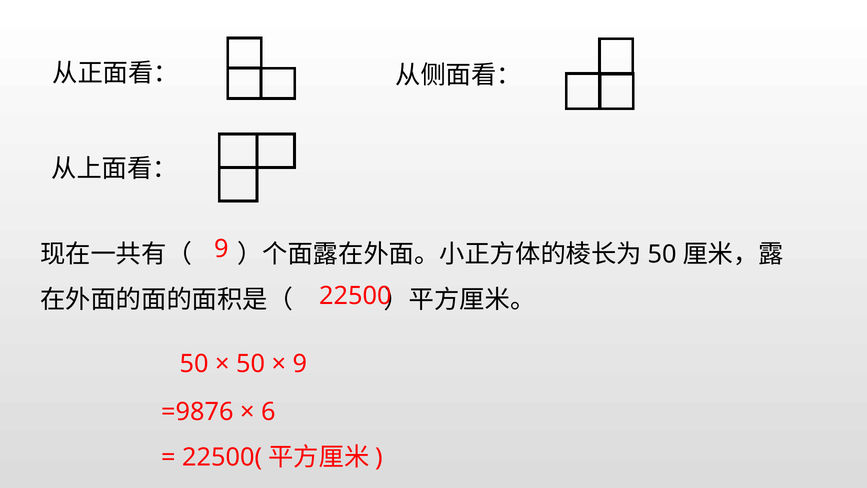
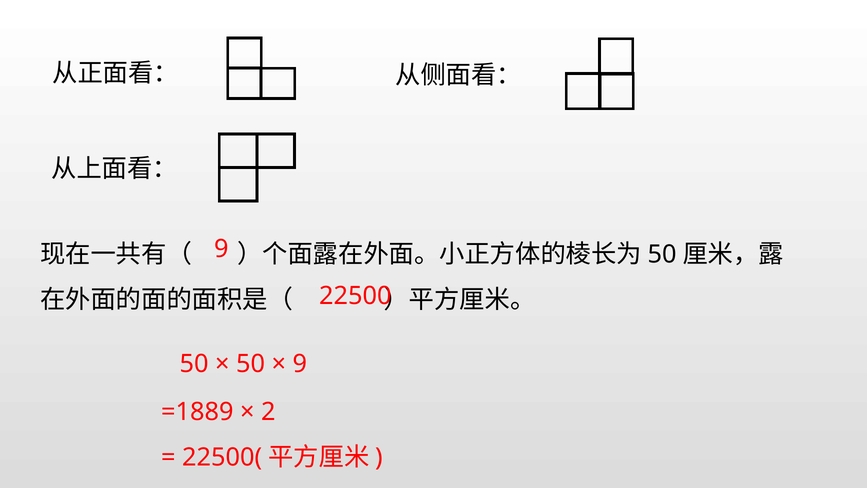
=9876: =9876 -> =1889
6: 6 -> 2
